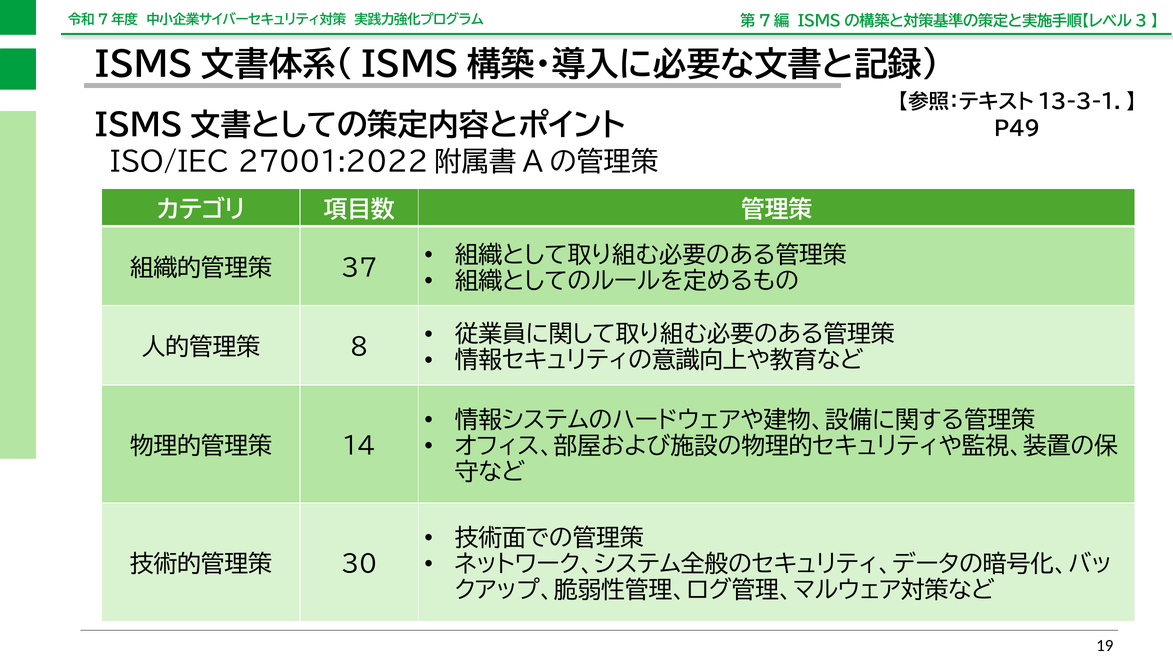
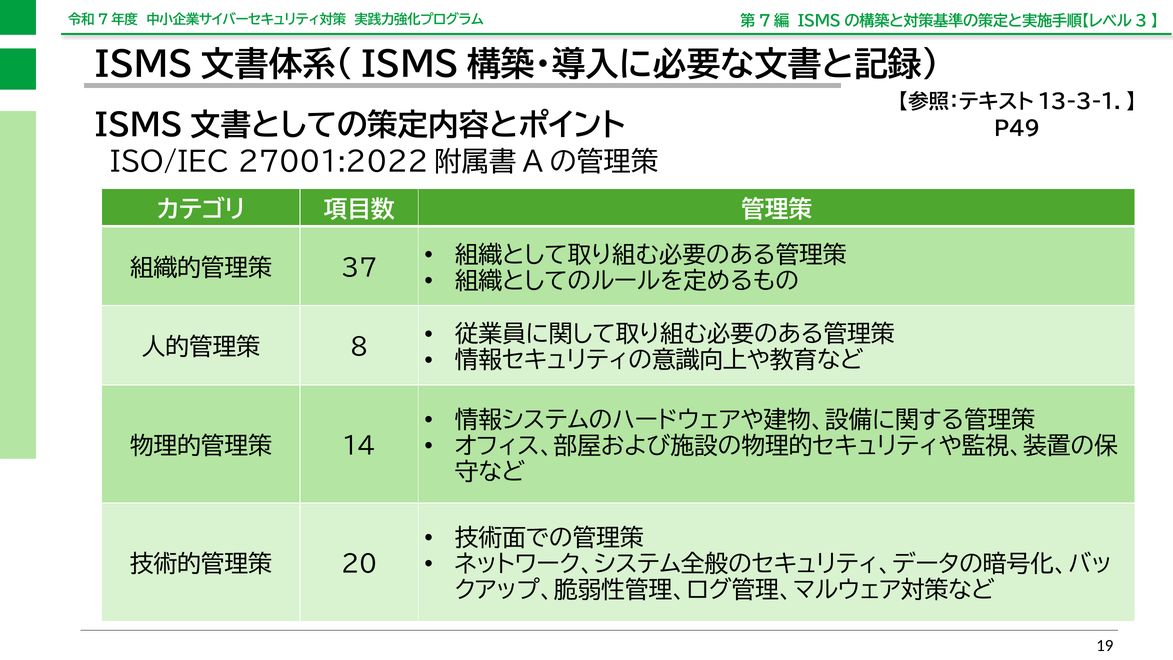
30: 30 -> 20
